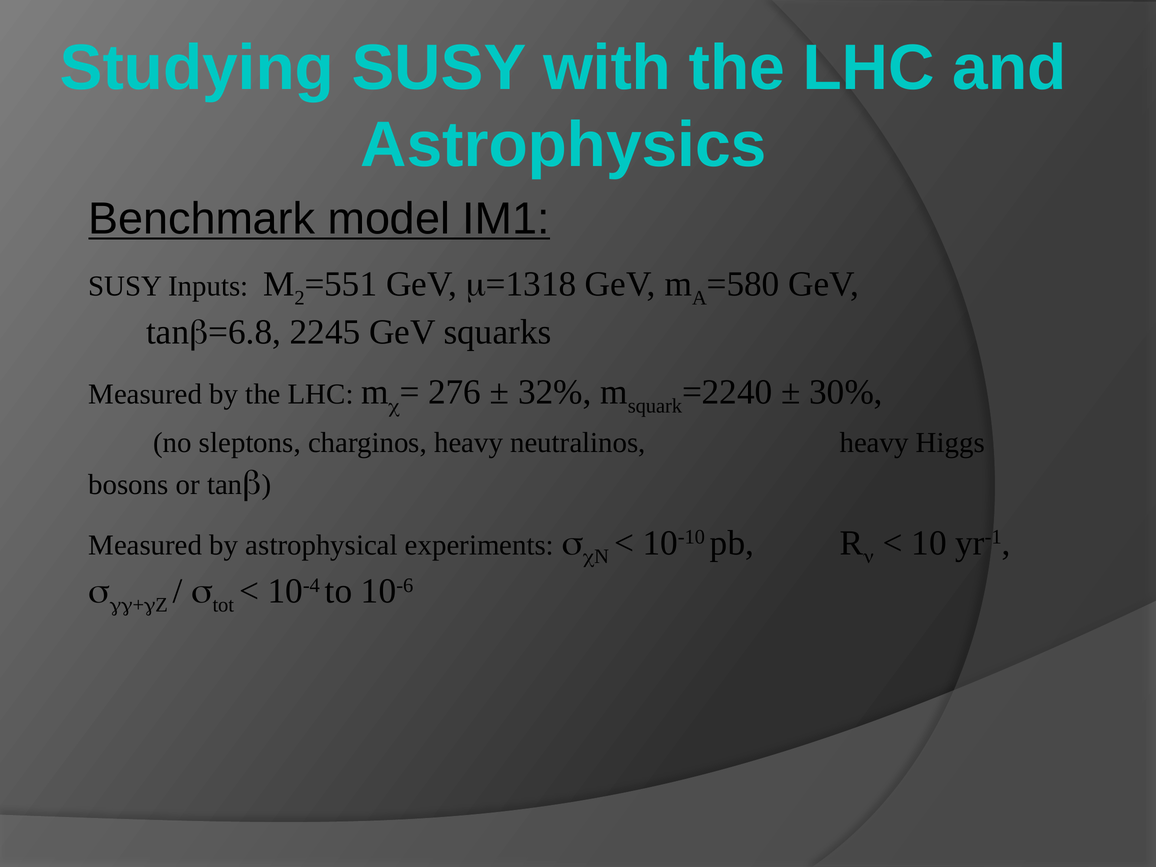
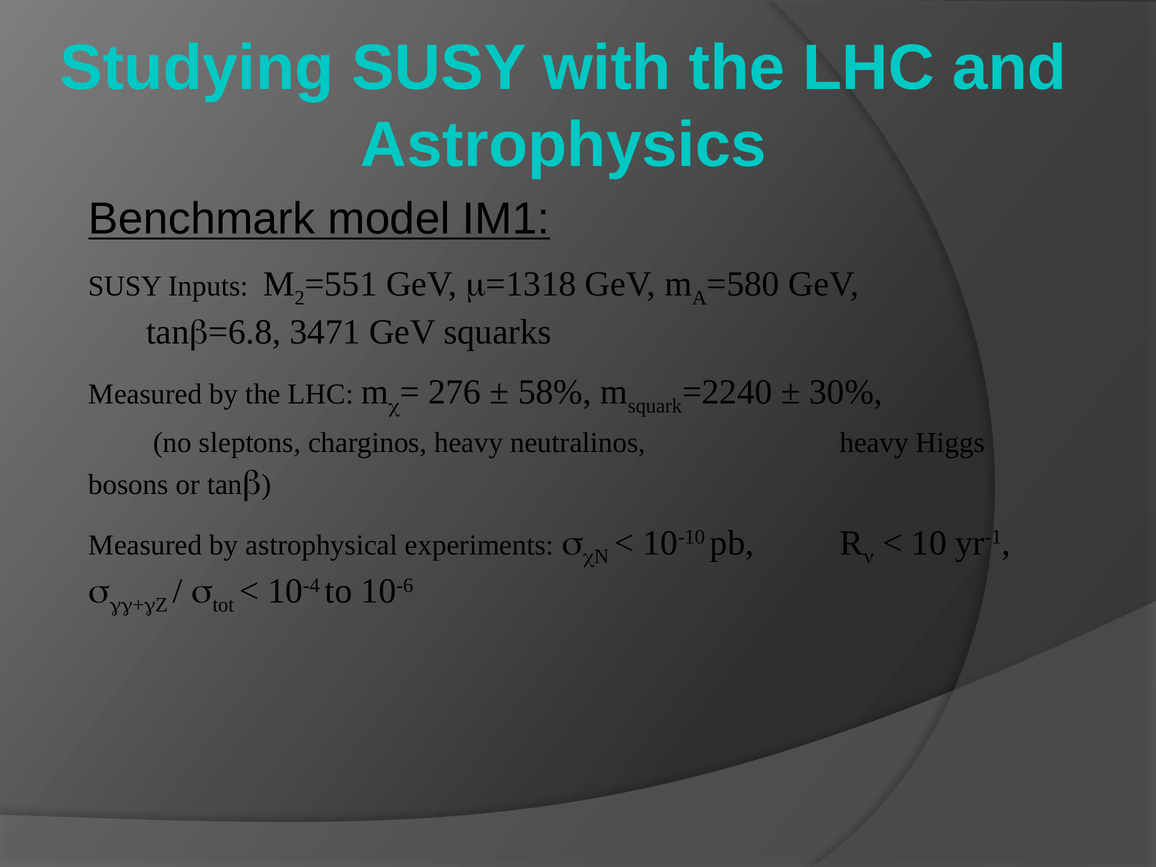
2245: 2245 -> 3471
32%: 32% -> 58%
